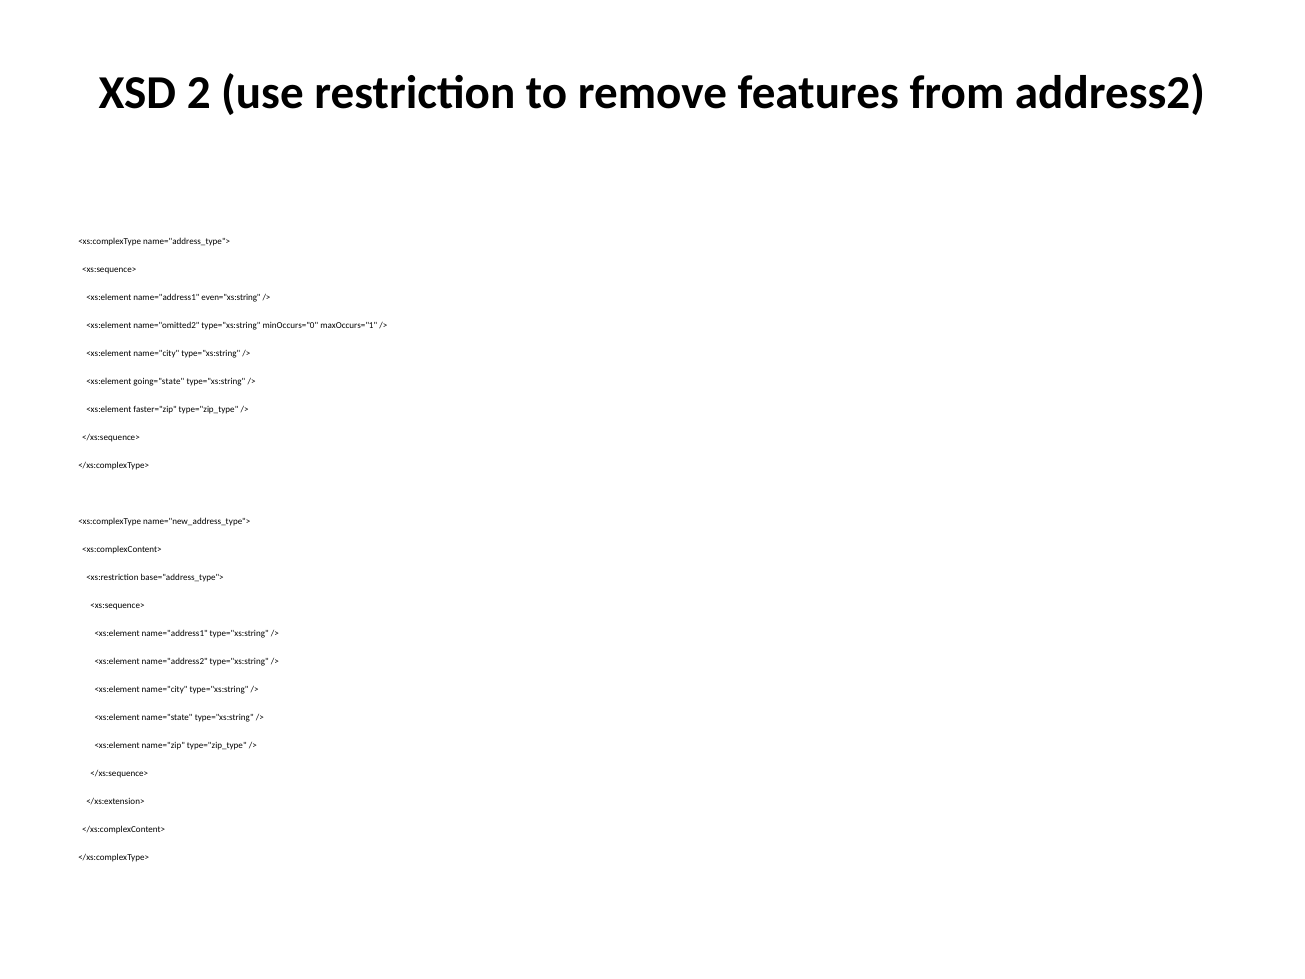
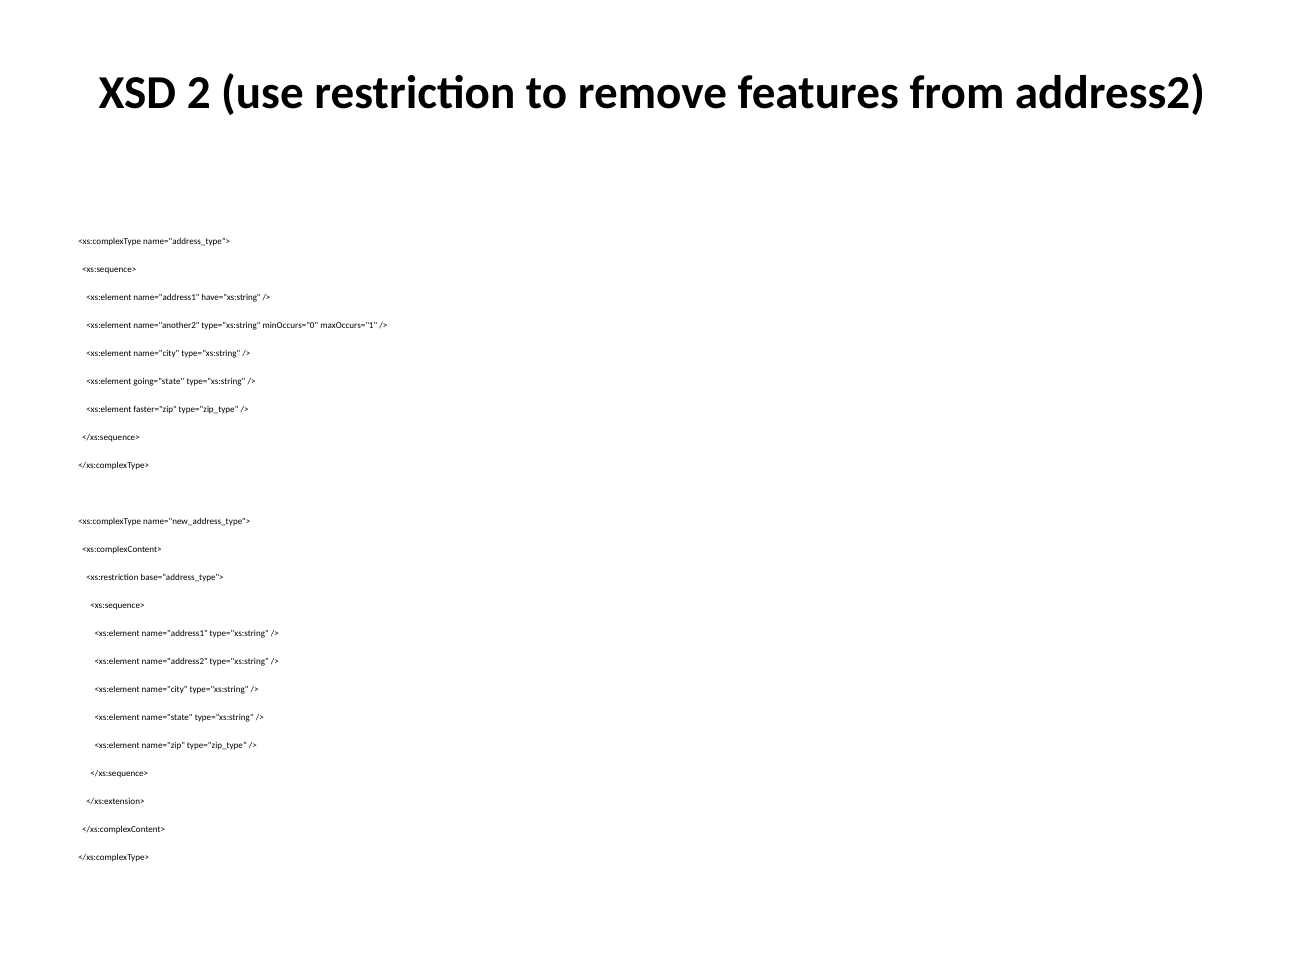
even="xs:string: even="xs:string -> have="xs:string
name="omitted2: name="omitted2 -> name="another2
